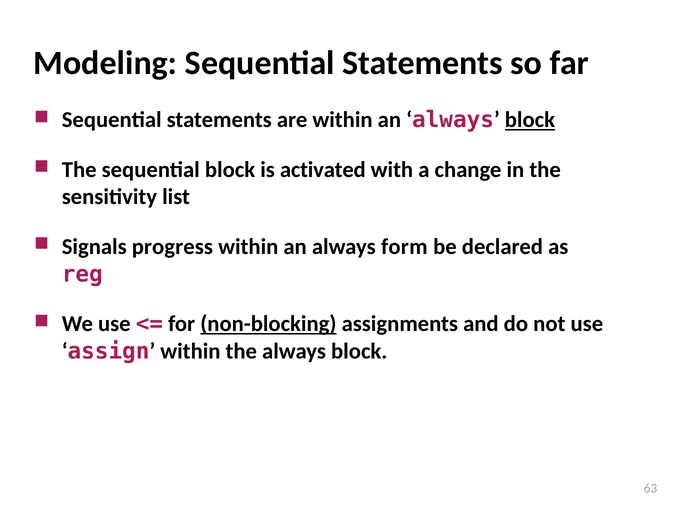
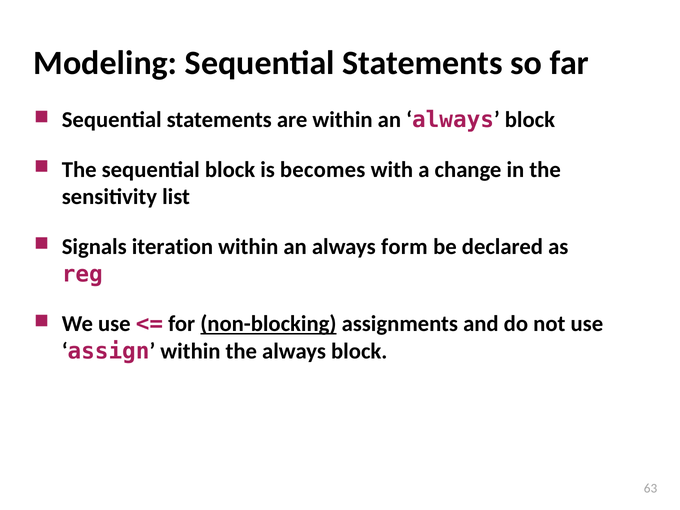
block at (530, 120) underline: present -> none
activated: activated -> becomes
progress: progress -> iteration
